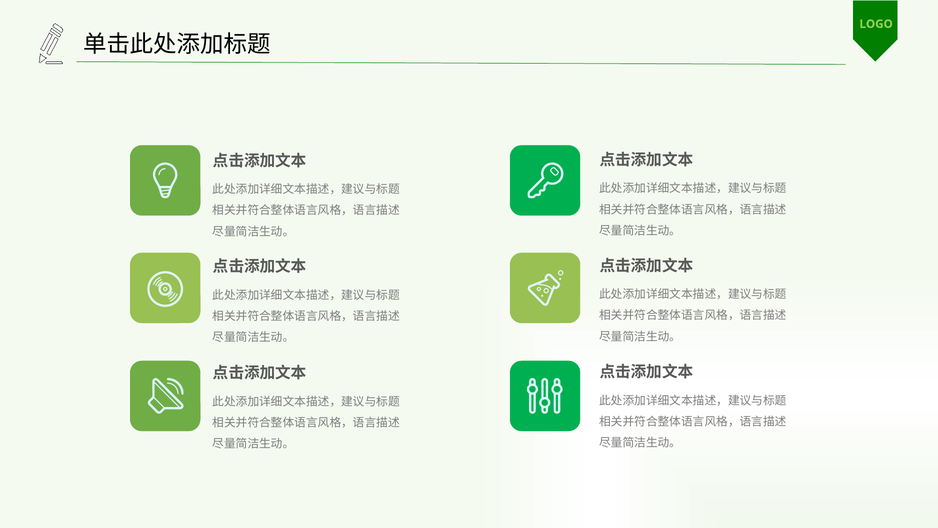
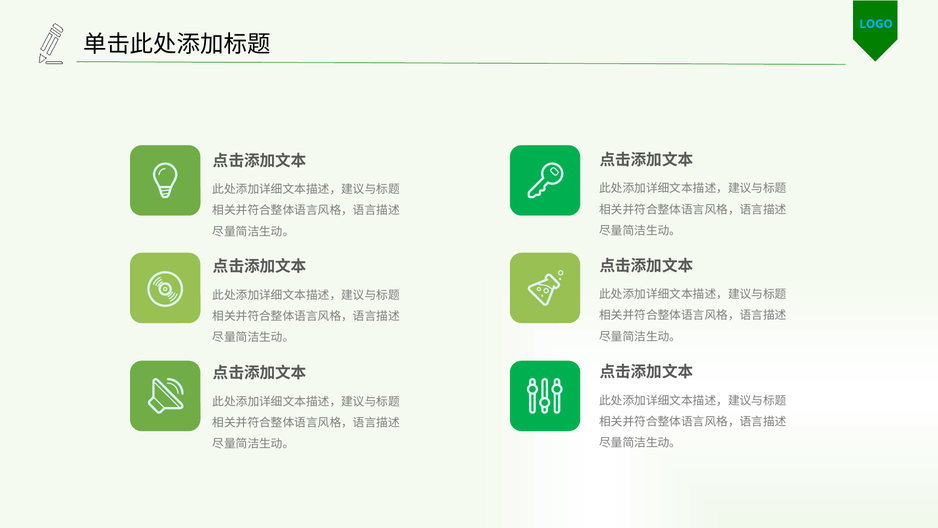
LOGO colour: light green -> light blue
